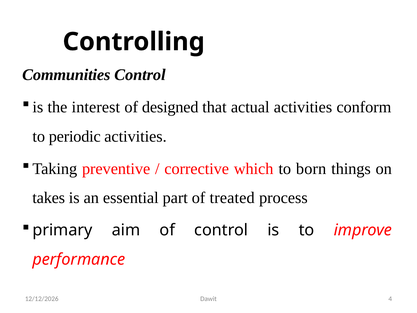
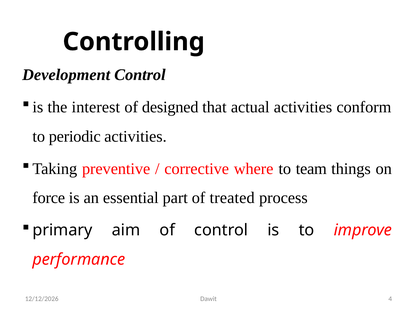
Communities: Communities -> Development
which: which -> where
born: born -> team
takes: takes -> force
